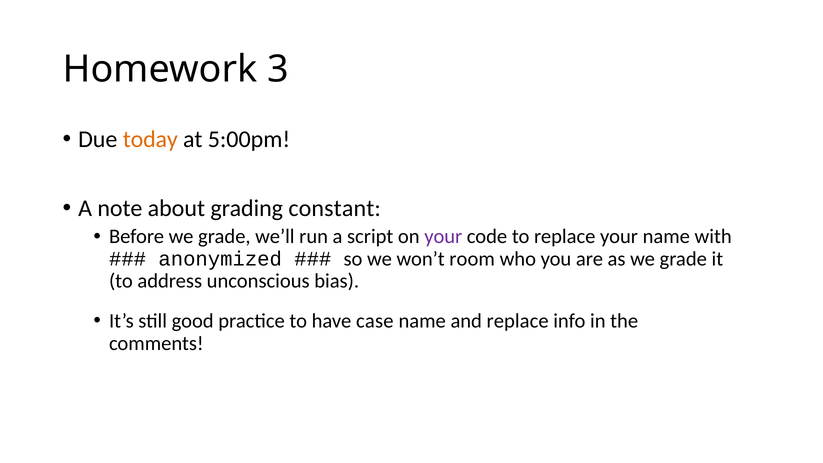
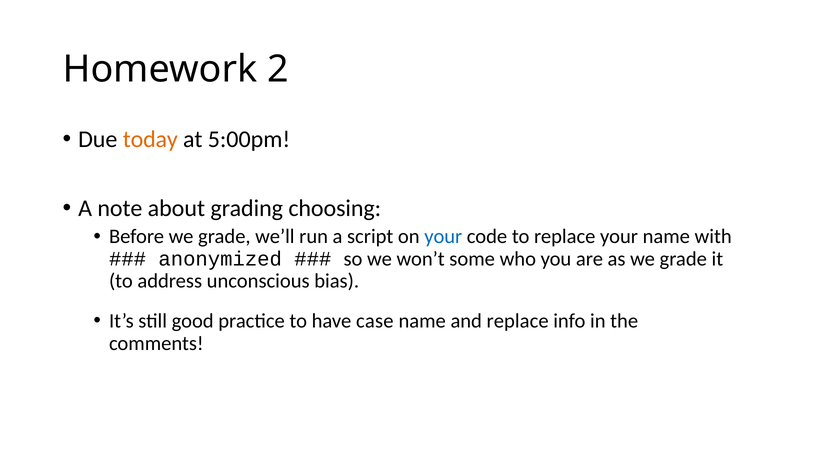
3: 3 -> 2
constant: constant -> choosing
your at (443, 237) colour: purple -> blue
room: room -> some
